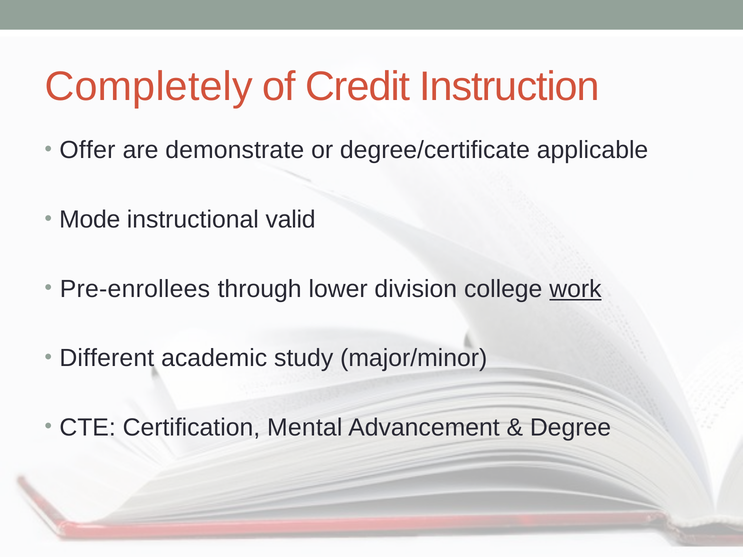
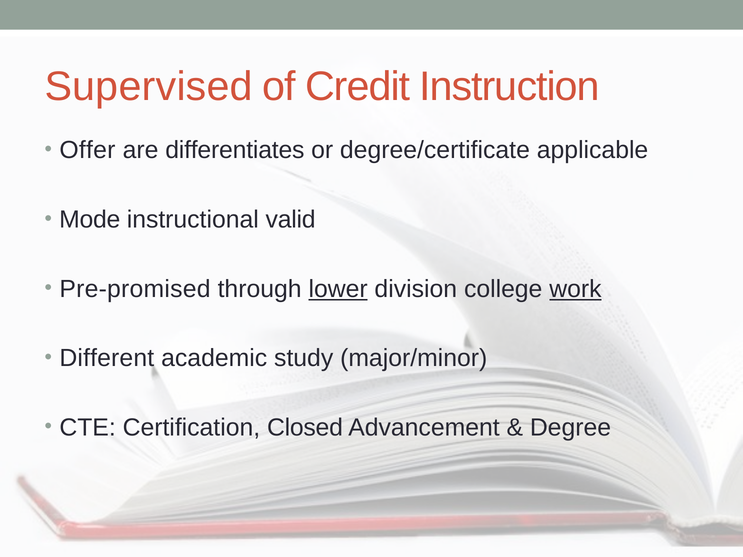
Completely: Completely -> Supervised
demonstrate: demonstrate -> differentiates
Pre-enrollees: Pre-enrollees -> Pre-promised
lower underline: none -> present
Mental: Mental -> Closed
